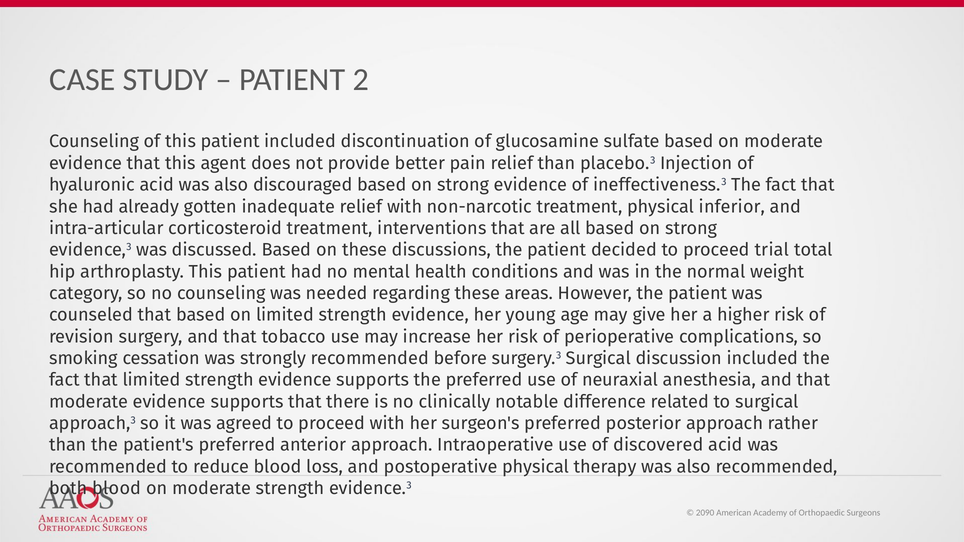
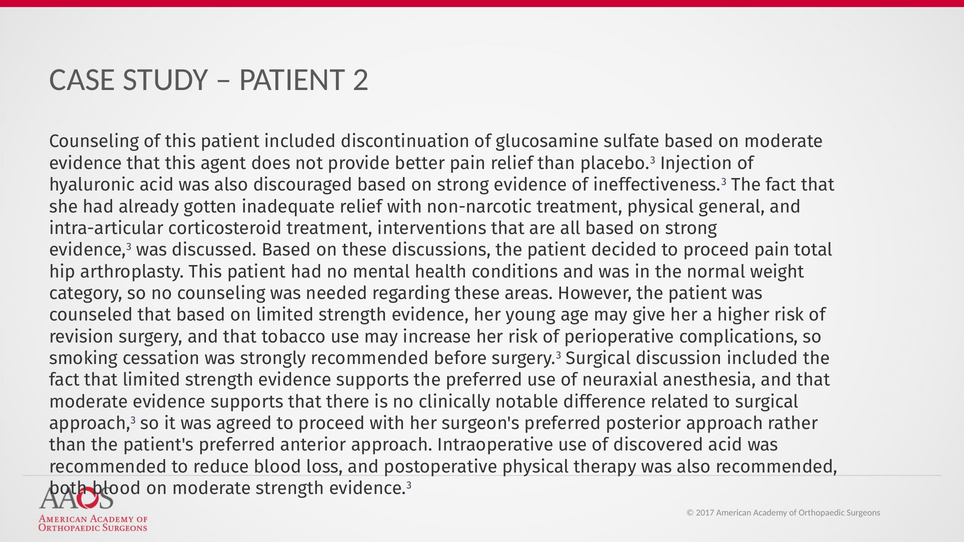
inferior: inferior -> general
proceed trial: trial -> pain
2090: 2090 -> 2017
